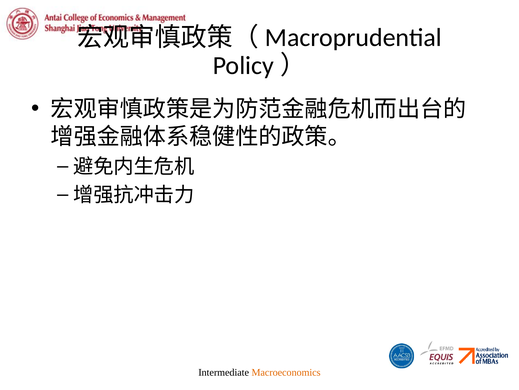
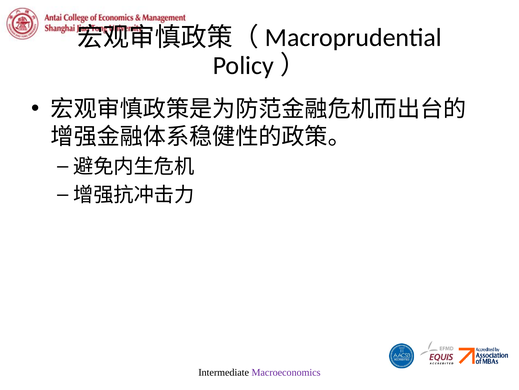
Macroeconomics colour: orange -> purple
